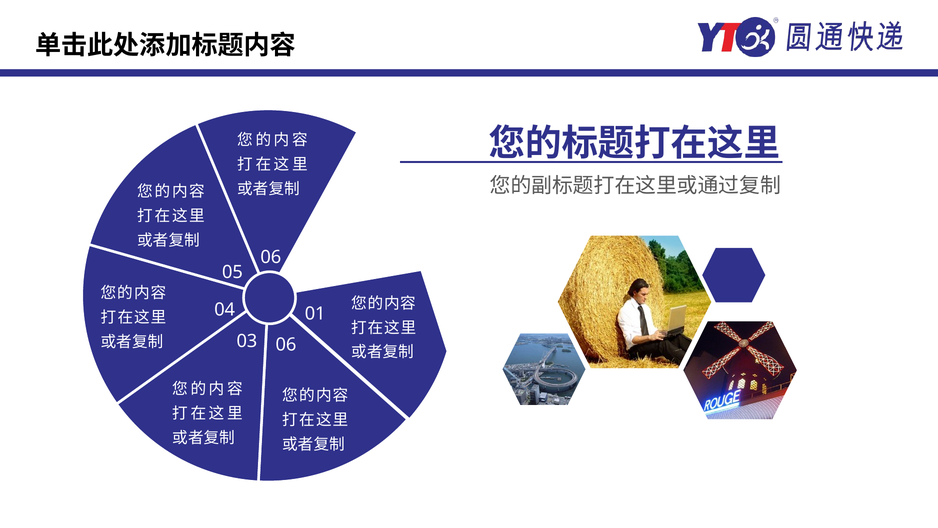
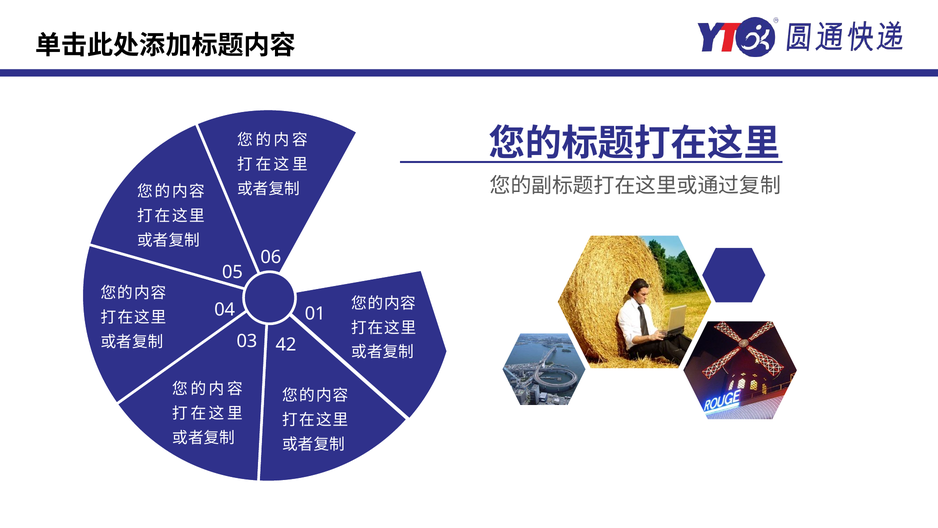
03 06: 06 -> 42
